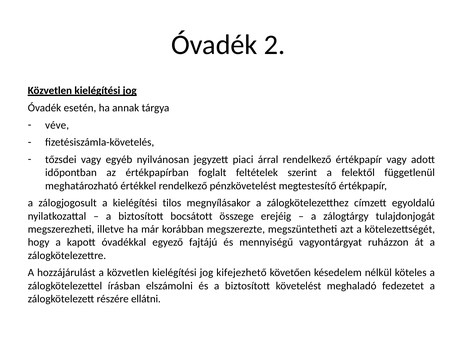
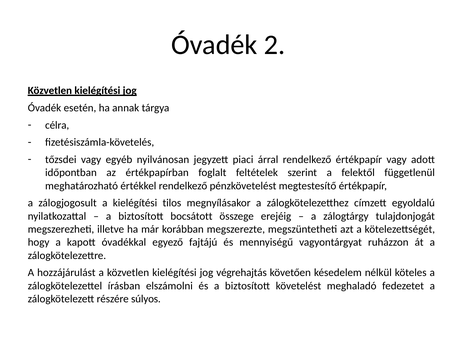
véve: véve -> célra
kifejezhető: kifejezhető -> végrehajtás
ellátni: ellátni -> súlyos
